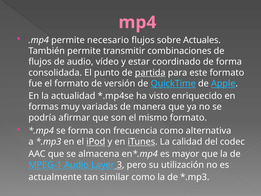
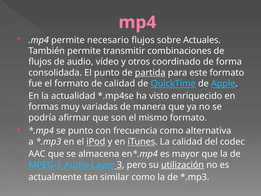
estar: estar -> otros
de versión: versión -> calidad
se forma: forma -> punto
utilización underline: none -> present
